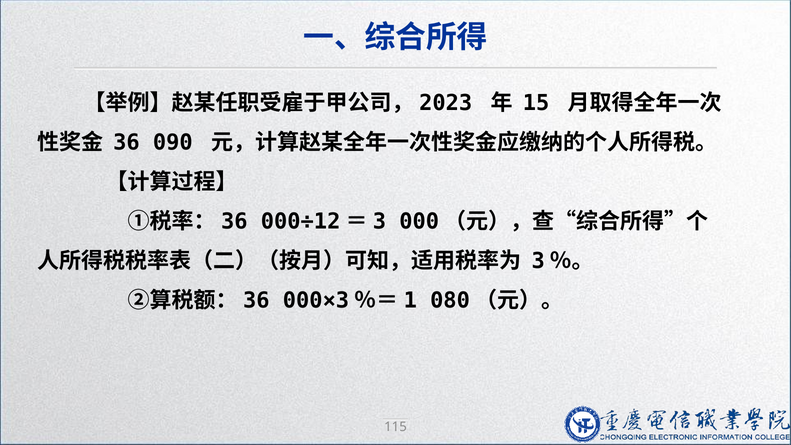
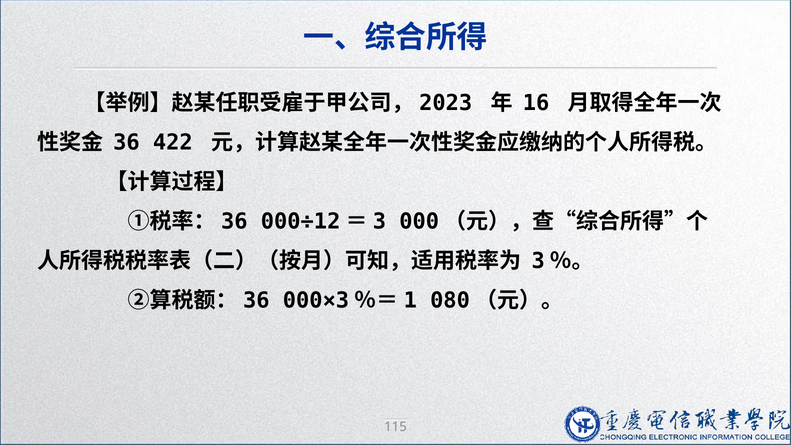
15: 15 -> 16
090: 090 -> 422
